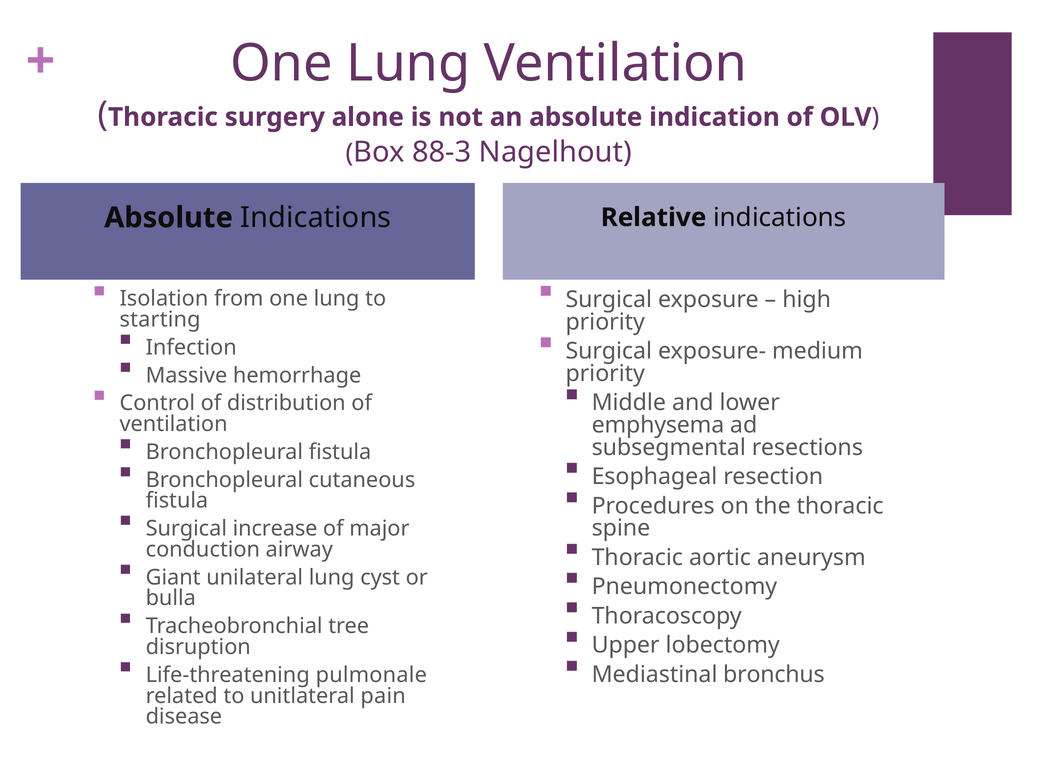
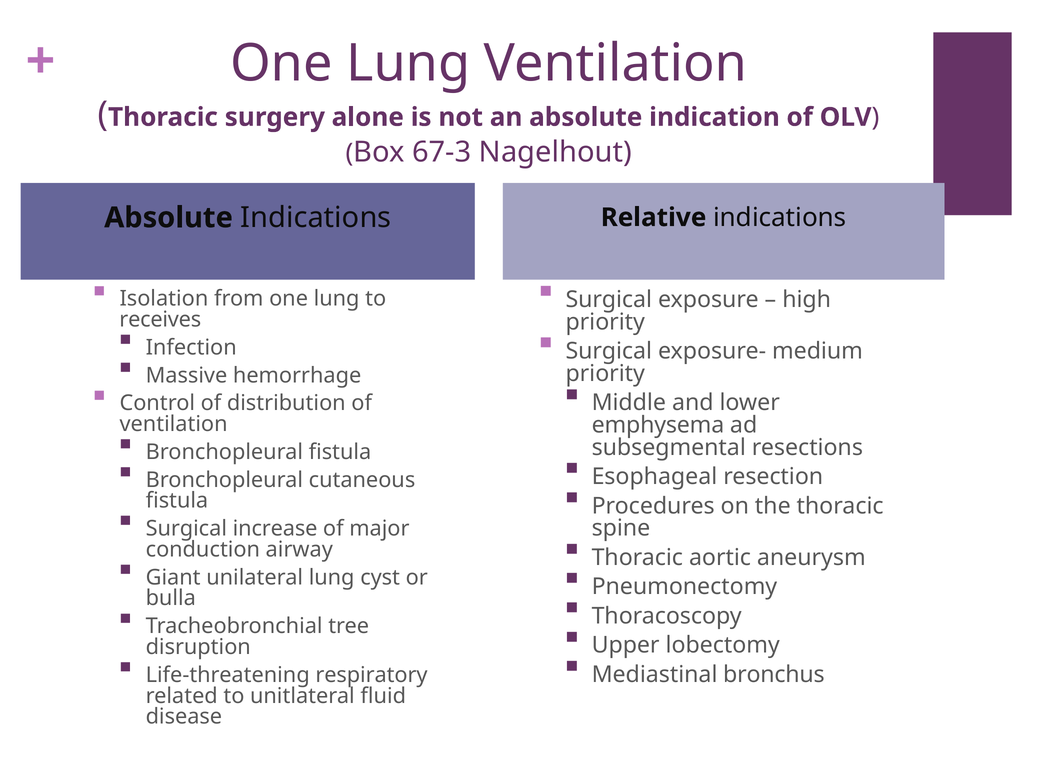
88-3: 88-3 -> 67-3
starting: starting -> receives
pulmonale: pulmonale -> respiratory
pain: pain -> fluid
